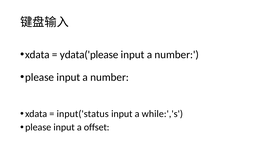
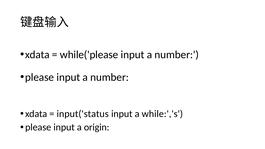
ydata('please: ydata('please -> while('please
offset: offset -> origin
